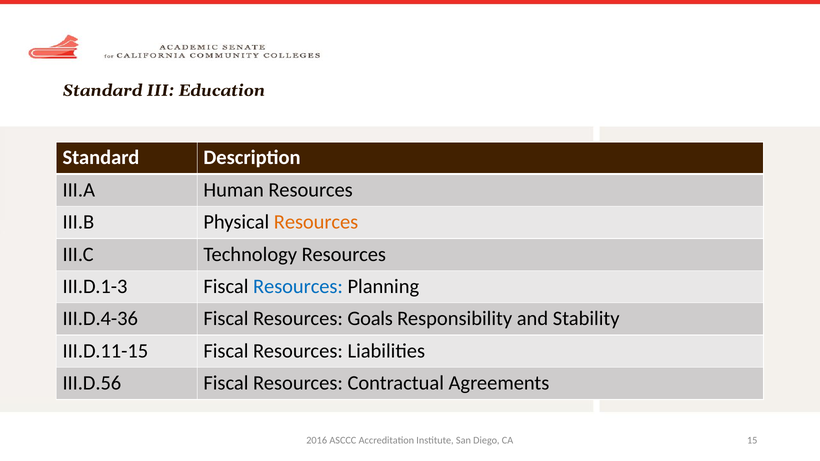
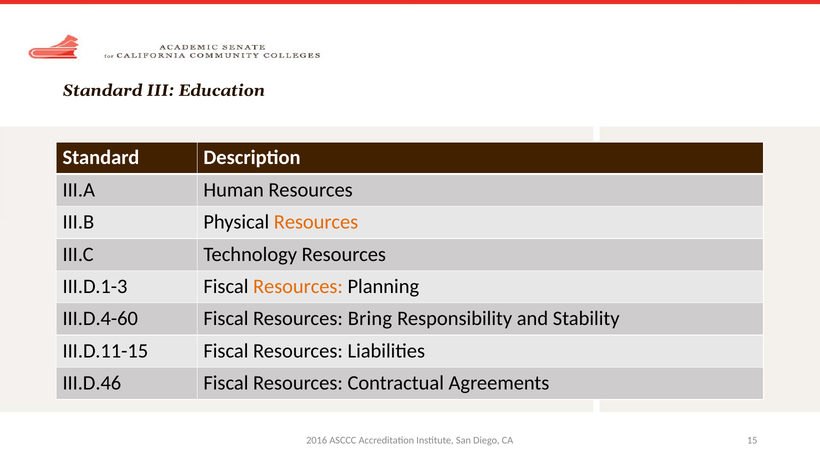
Resources at (298, 287) colour: blue -> orange
III.D.4-36: III.D.4-36 -> III.D.4-60
Goals: Goals -> Bring
III.D.56: III.D.56 -> III.D.46
